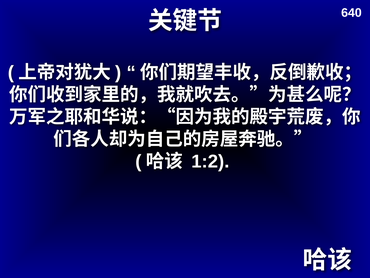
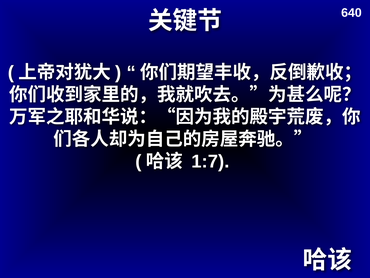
1:2: 1:2 -> 1:7
